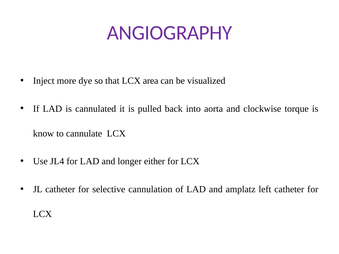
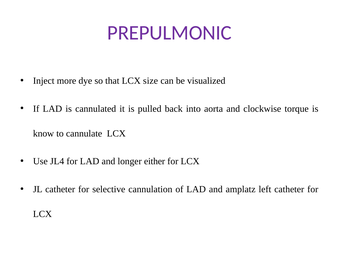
ANGIOGRAPHY: ANGIOGRAPHY -> PREPULMONIC
area: area -> size
